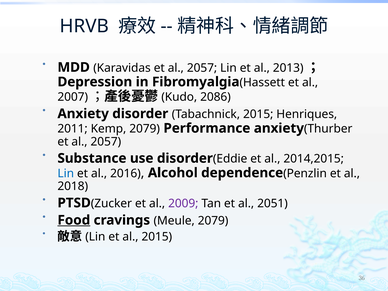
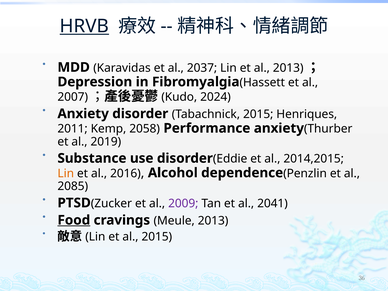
HRVB underline: none -> present
Karavidas et al 2057: 2057 -> 2037
2086: 2086 -> 2024
Kemp 2079: 2079 -> 2058
2057 at (106, 142): 2057 -> 2019
Lin at (66, 173) colour: blue -> orange
2018: 2018 -> 2085
2051: 2051 -> 2041
Meule 2079: 2079 -> 2013
